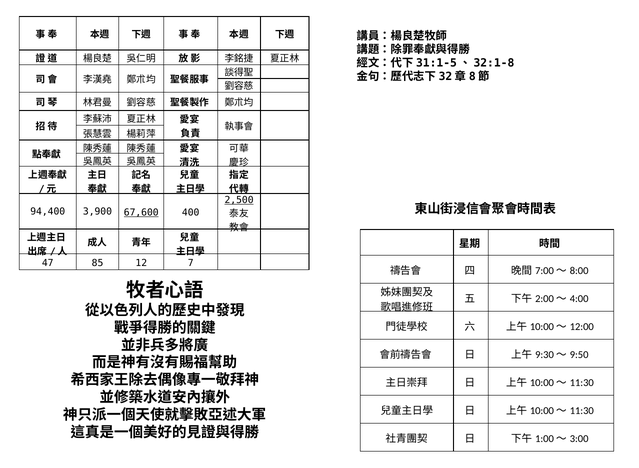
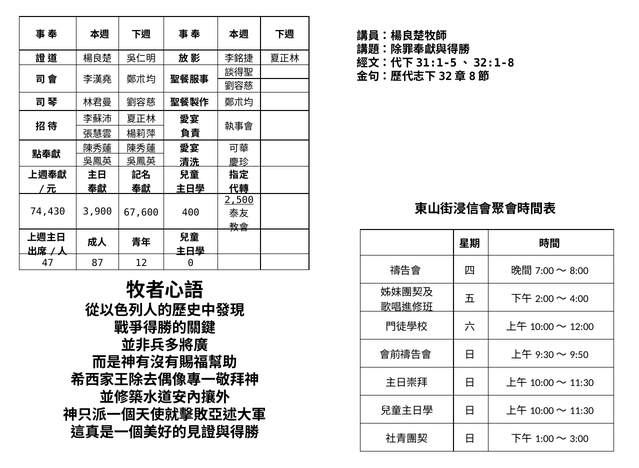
94,400: 94,400 -> 74,430
67,600 underline: present -> none
85: 85 -> 87
7: 7 -> 0
